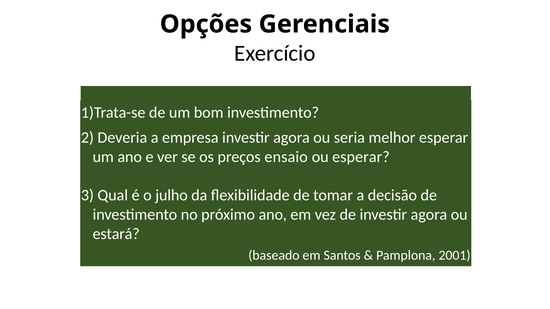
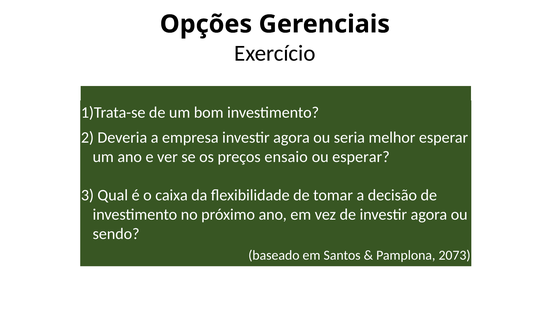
julho: julho -> caixa
estará: estará -> sendo
2001: 2001 -> 2073
